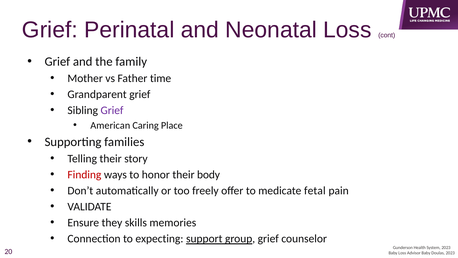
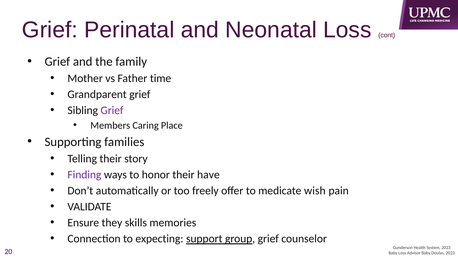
American: American -> Members
Finding colour: red -> purple
body: body -> have
fetal: fetal -> wish
